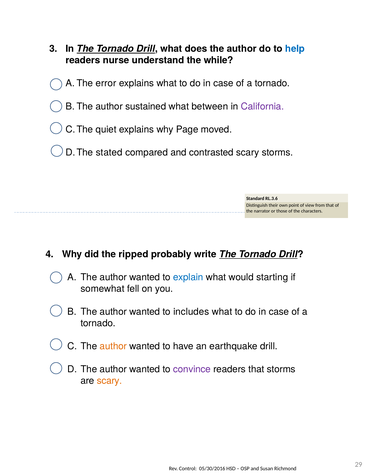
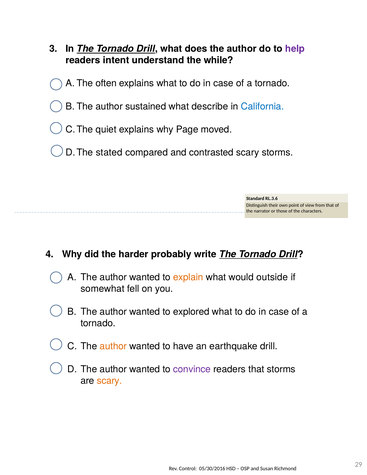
help colour: blue -> purple
nurse: nurse -> intent
error: error -> often
between: between -> describe
California colour: purple -> blue
ripped: ripped -> harder
explain colour: blue -> orange
starting: starting -> outside
includes: includes -> explored
